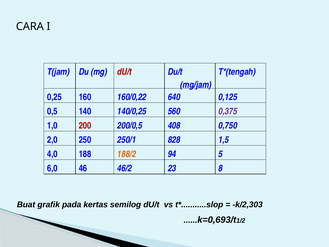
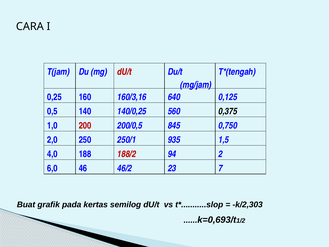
160/0,22: 160/0,22 -> 160/3,16
0,375 colour: purple -> black
408: 408 -> 845
828: 828 -> 935
188/2 colour: orange -> red
5: 5 -> 2
8: 8 -> 7
